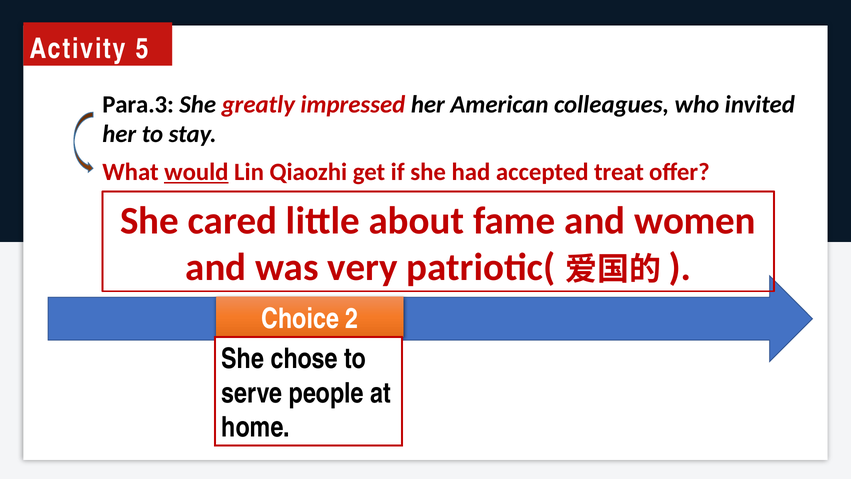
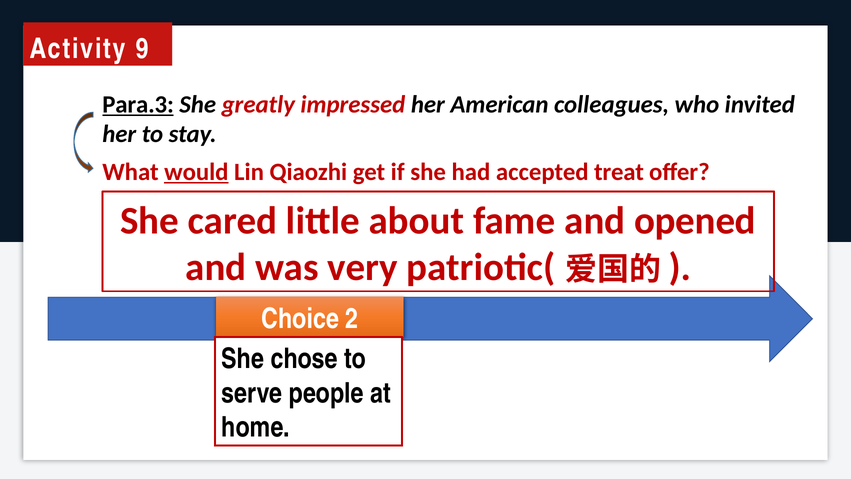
5: 5 -> 9
Para.3 underline: none -> present
women: women -> opened
